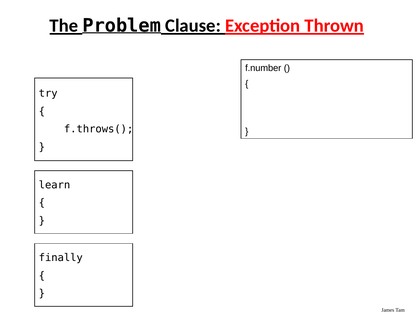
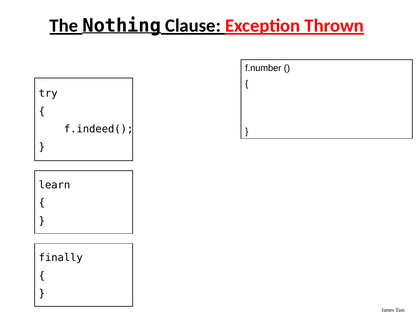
Problem: Problem -> Nothing
f.throws(: f.throws( -> f.indeed(
